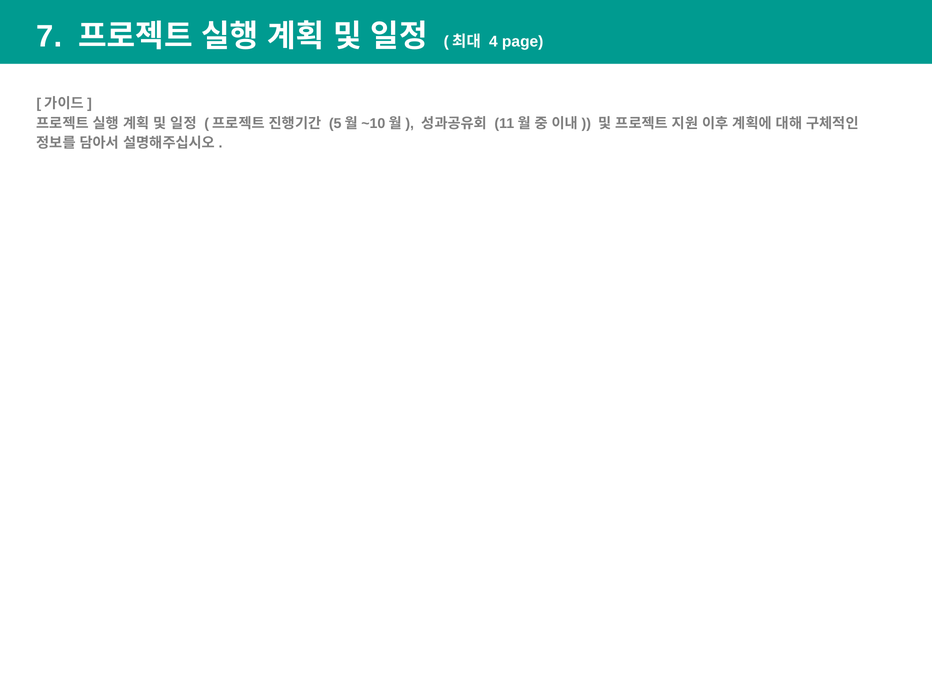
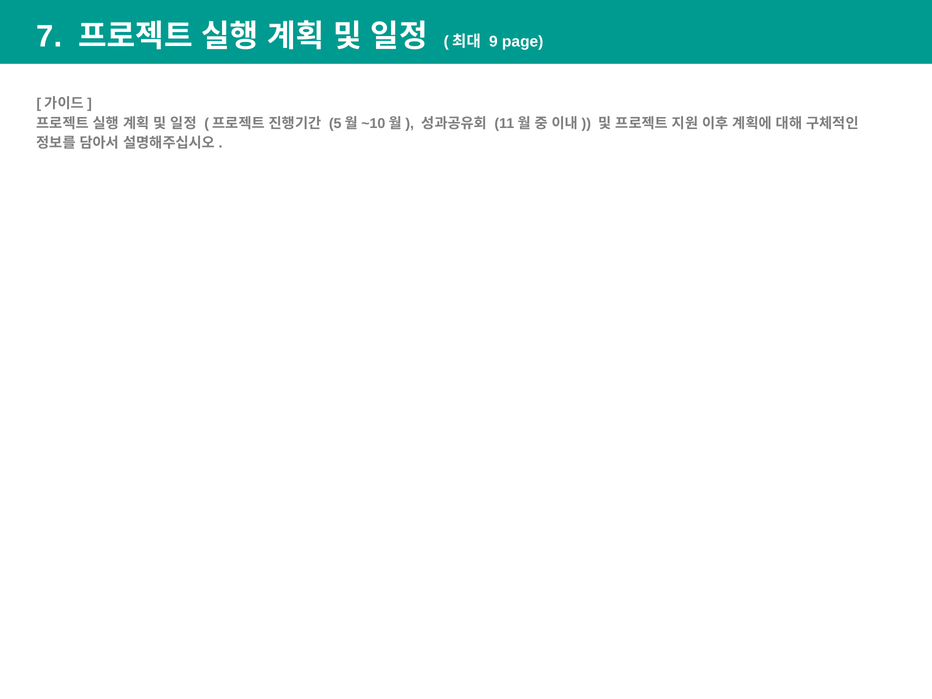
4: 4 -> 9
